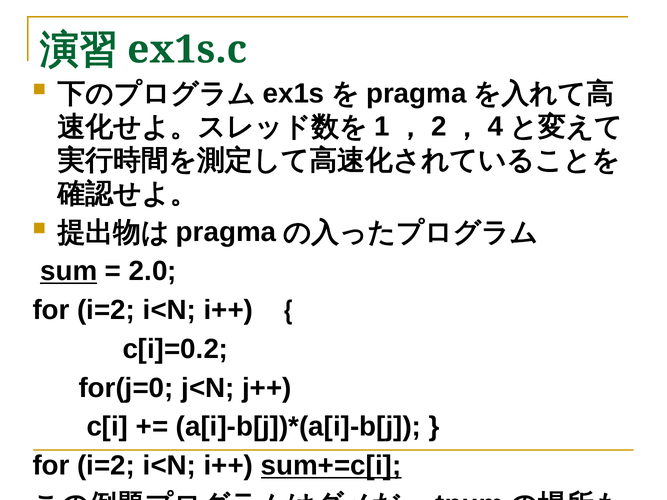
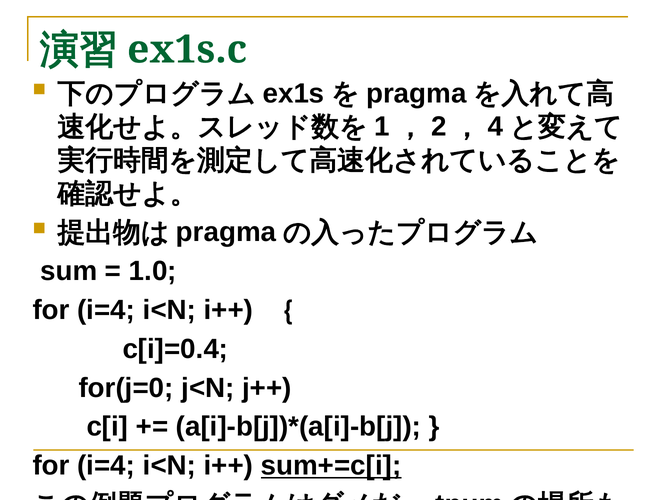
sum underline: present -> none
2.0: 2.0 -> 1.0
i=2 at (106, 310): i=2 -> i=4
c[i]=0.2: c[i]=0.2 -> c[i]=0.4
i=2 at (106, 466): i=2 -> i=4
